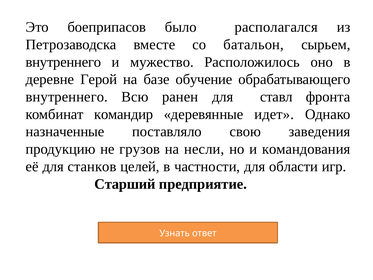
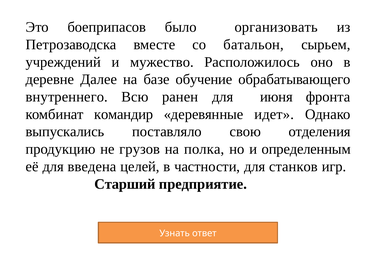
располагался: располагался -> организовать
внутреннего at (63, 62): внутреннего -> учреждений
Герой: Герой -> Далее
ставл: ставл -> июня
назначенные: назначенные -> выпускались
заведения: заведения -> отделения
несли: несли -> полка
командования: командования -> определенным
станков: станков -> введена
области: области -> станков
